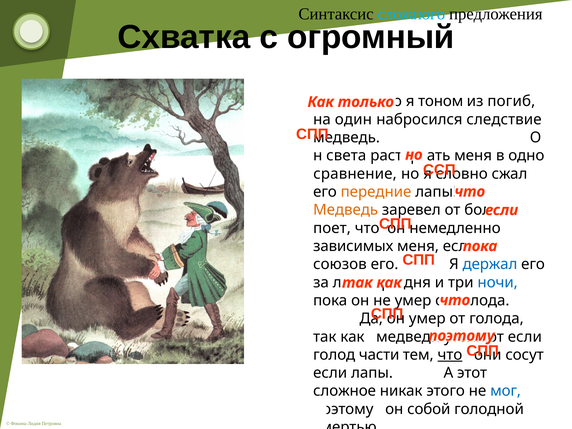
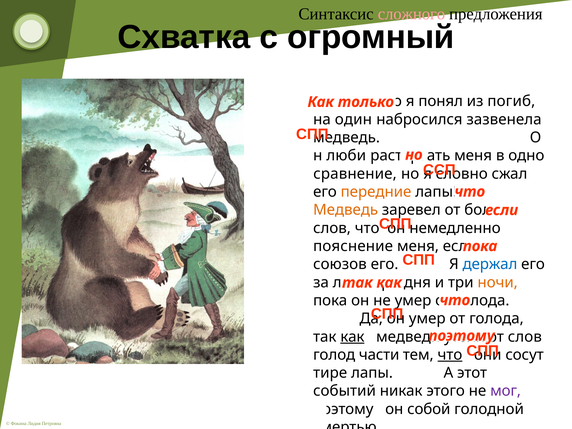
сложного colour: light blue -> pink
тоном: тоном -> понял
следствие: следствие -> зазвенела
света: света -> люби
поет at (332, 228): поет -> слов
зависимых: зависимых -> пояснение
ночи colour: blue -> orange
как at (352, 337) underline: none -> present
если at (525, 337): если -> слов
если at (330, 373): если -> тире
сложное: сложное -> событий
мог colour: blue -> purple
